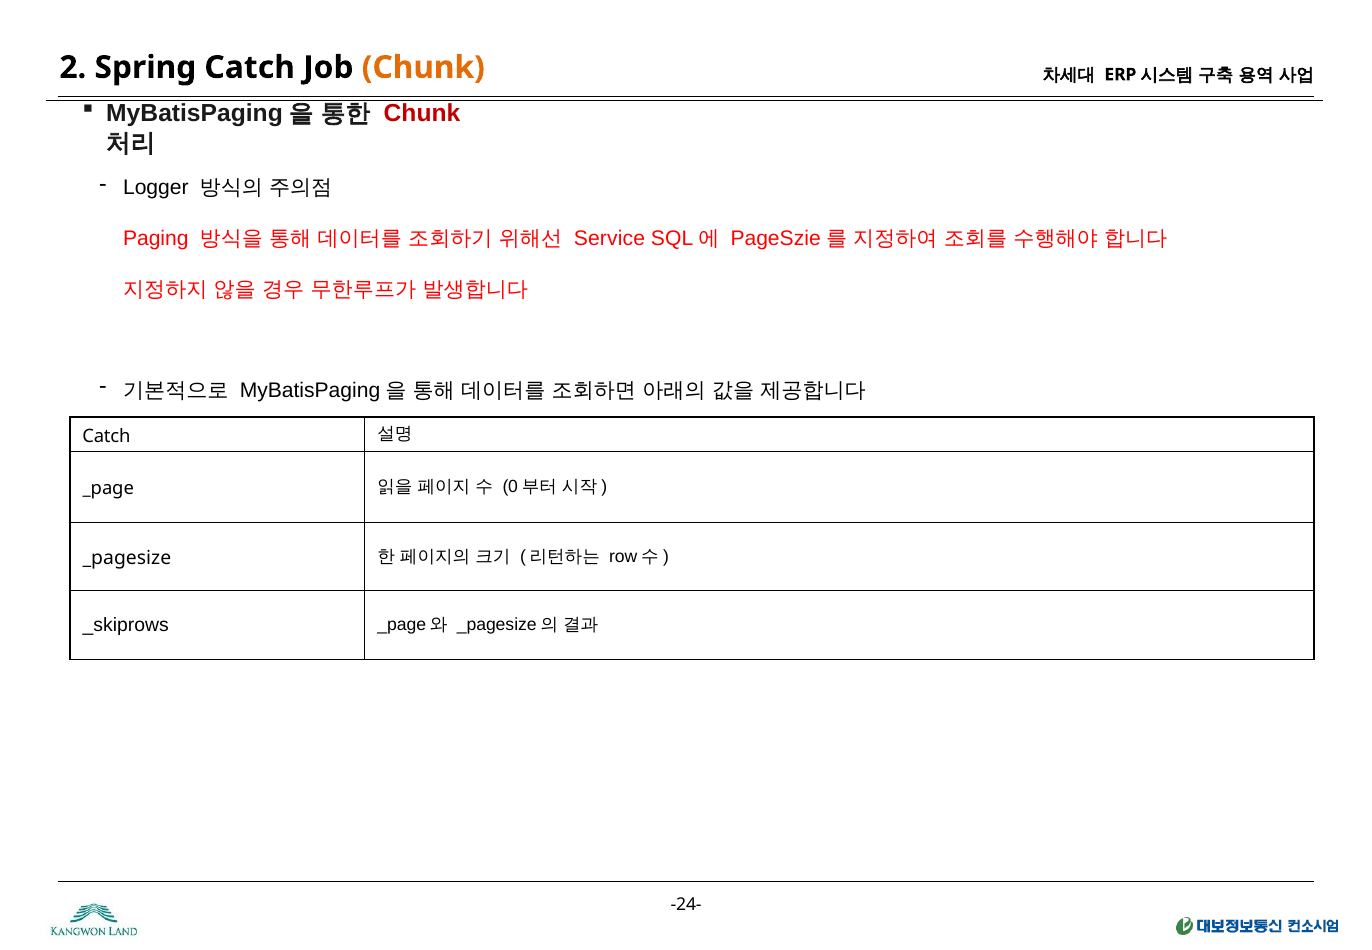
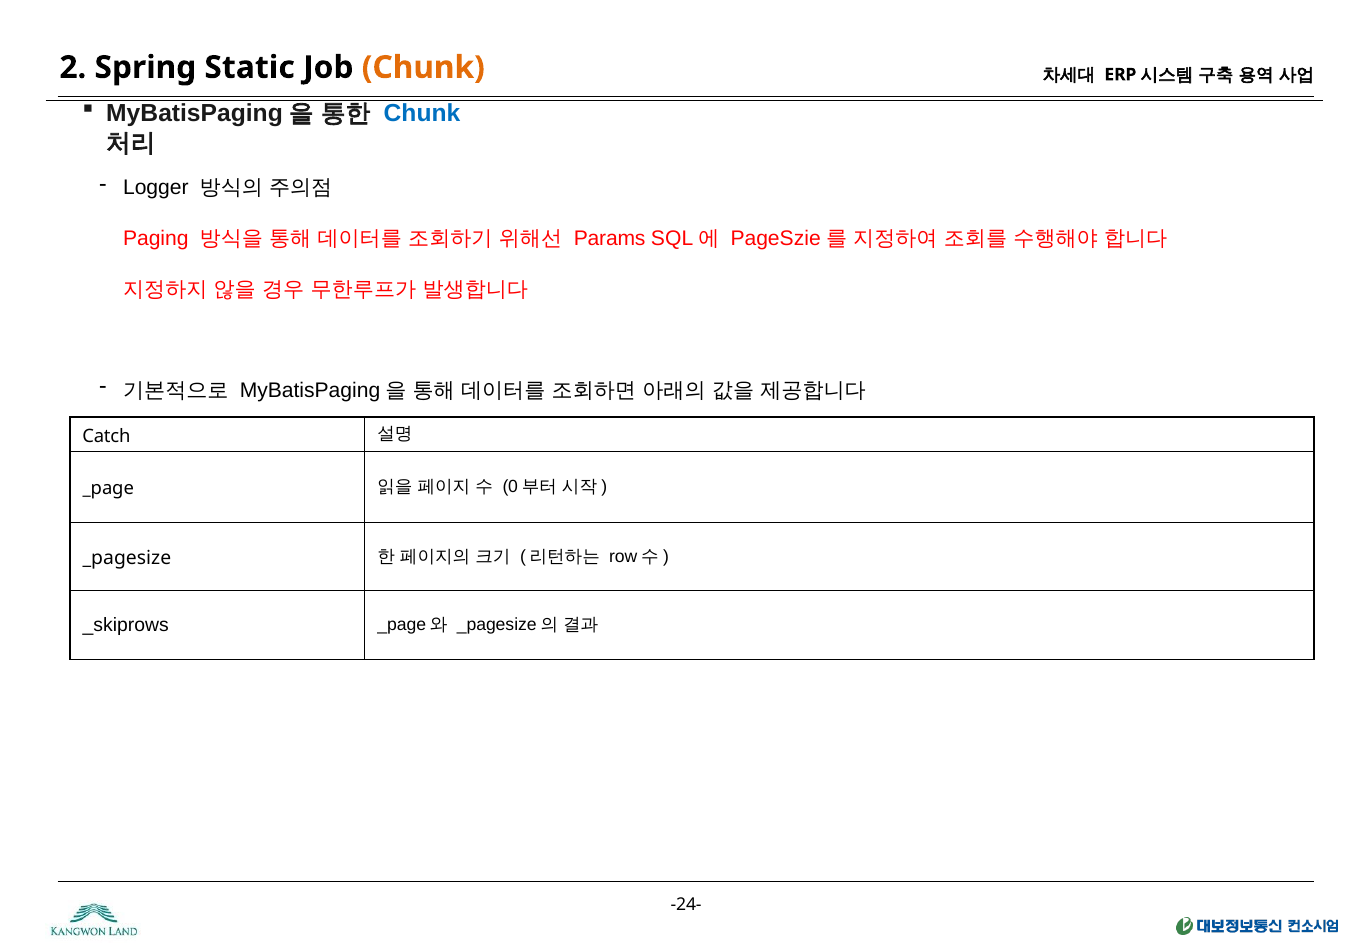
Spring Catch: Catch -> Static
Chunk at (422, 113) colour: red -> blue
Service: Service -> Params
